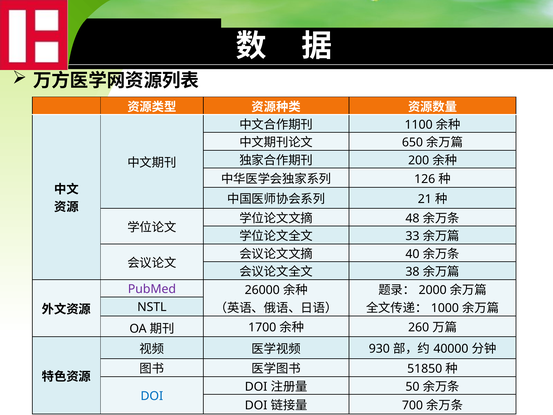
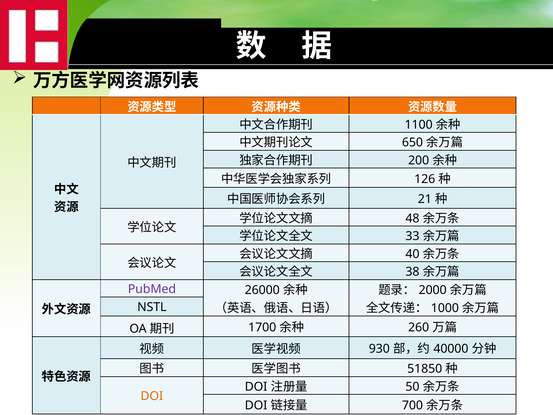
DOI at (152, 396) colour: blue -> orange
